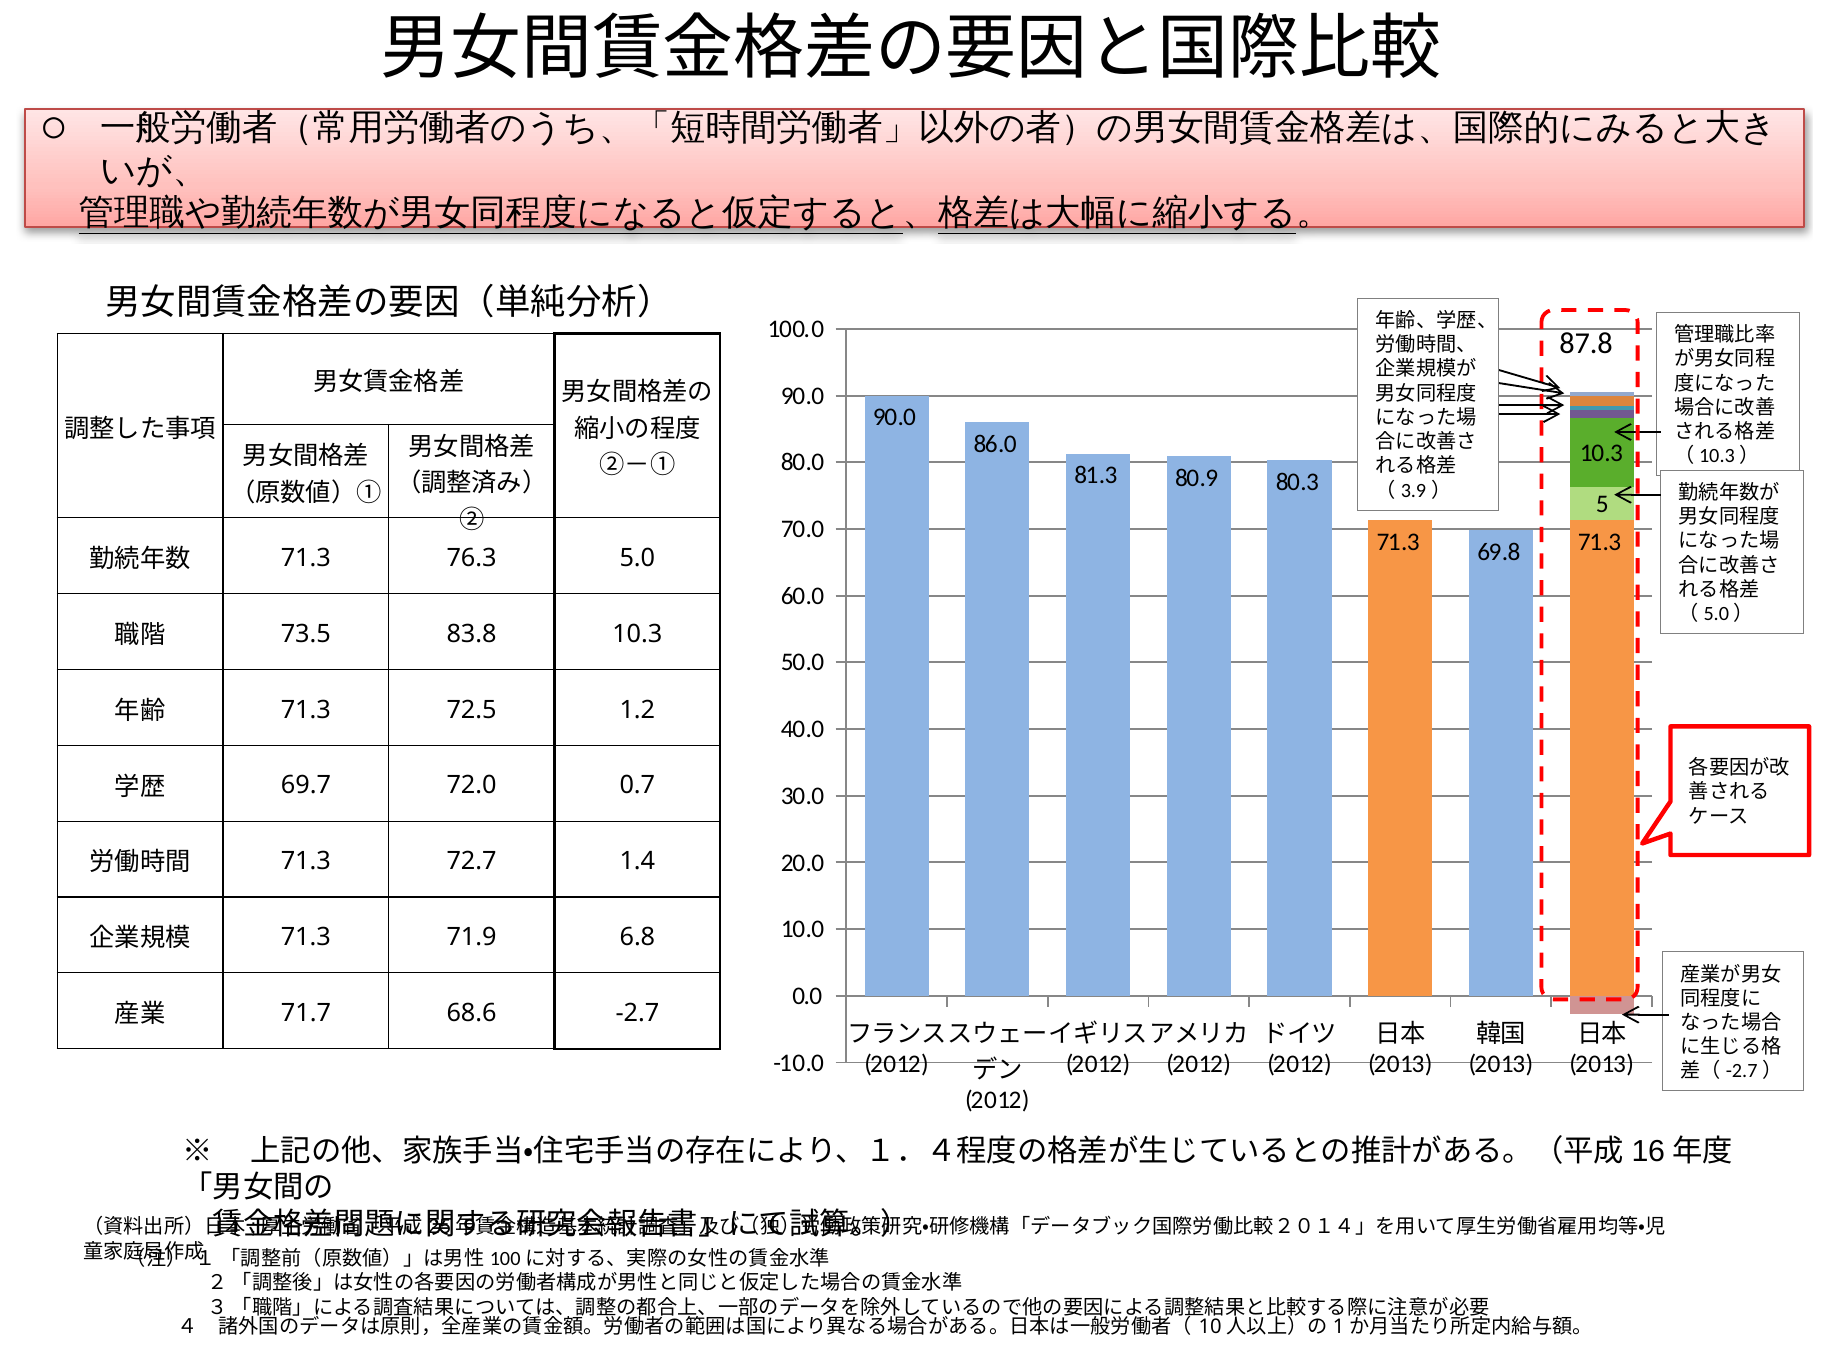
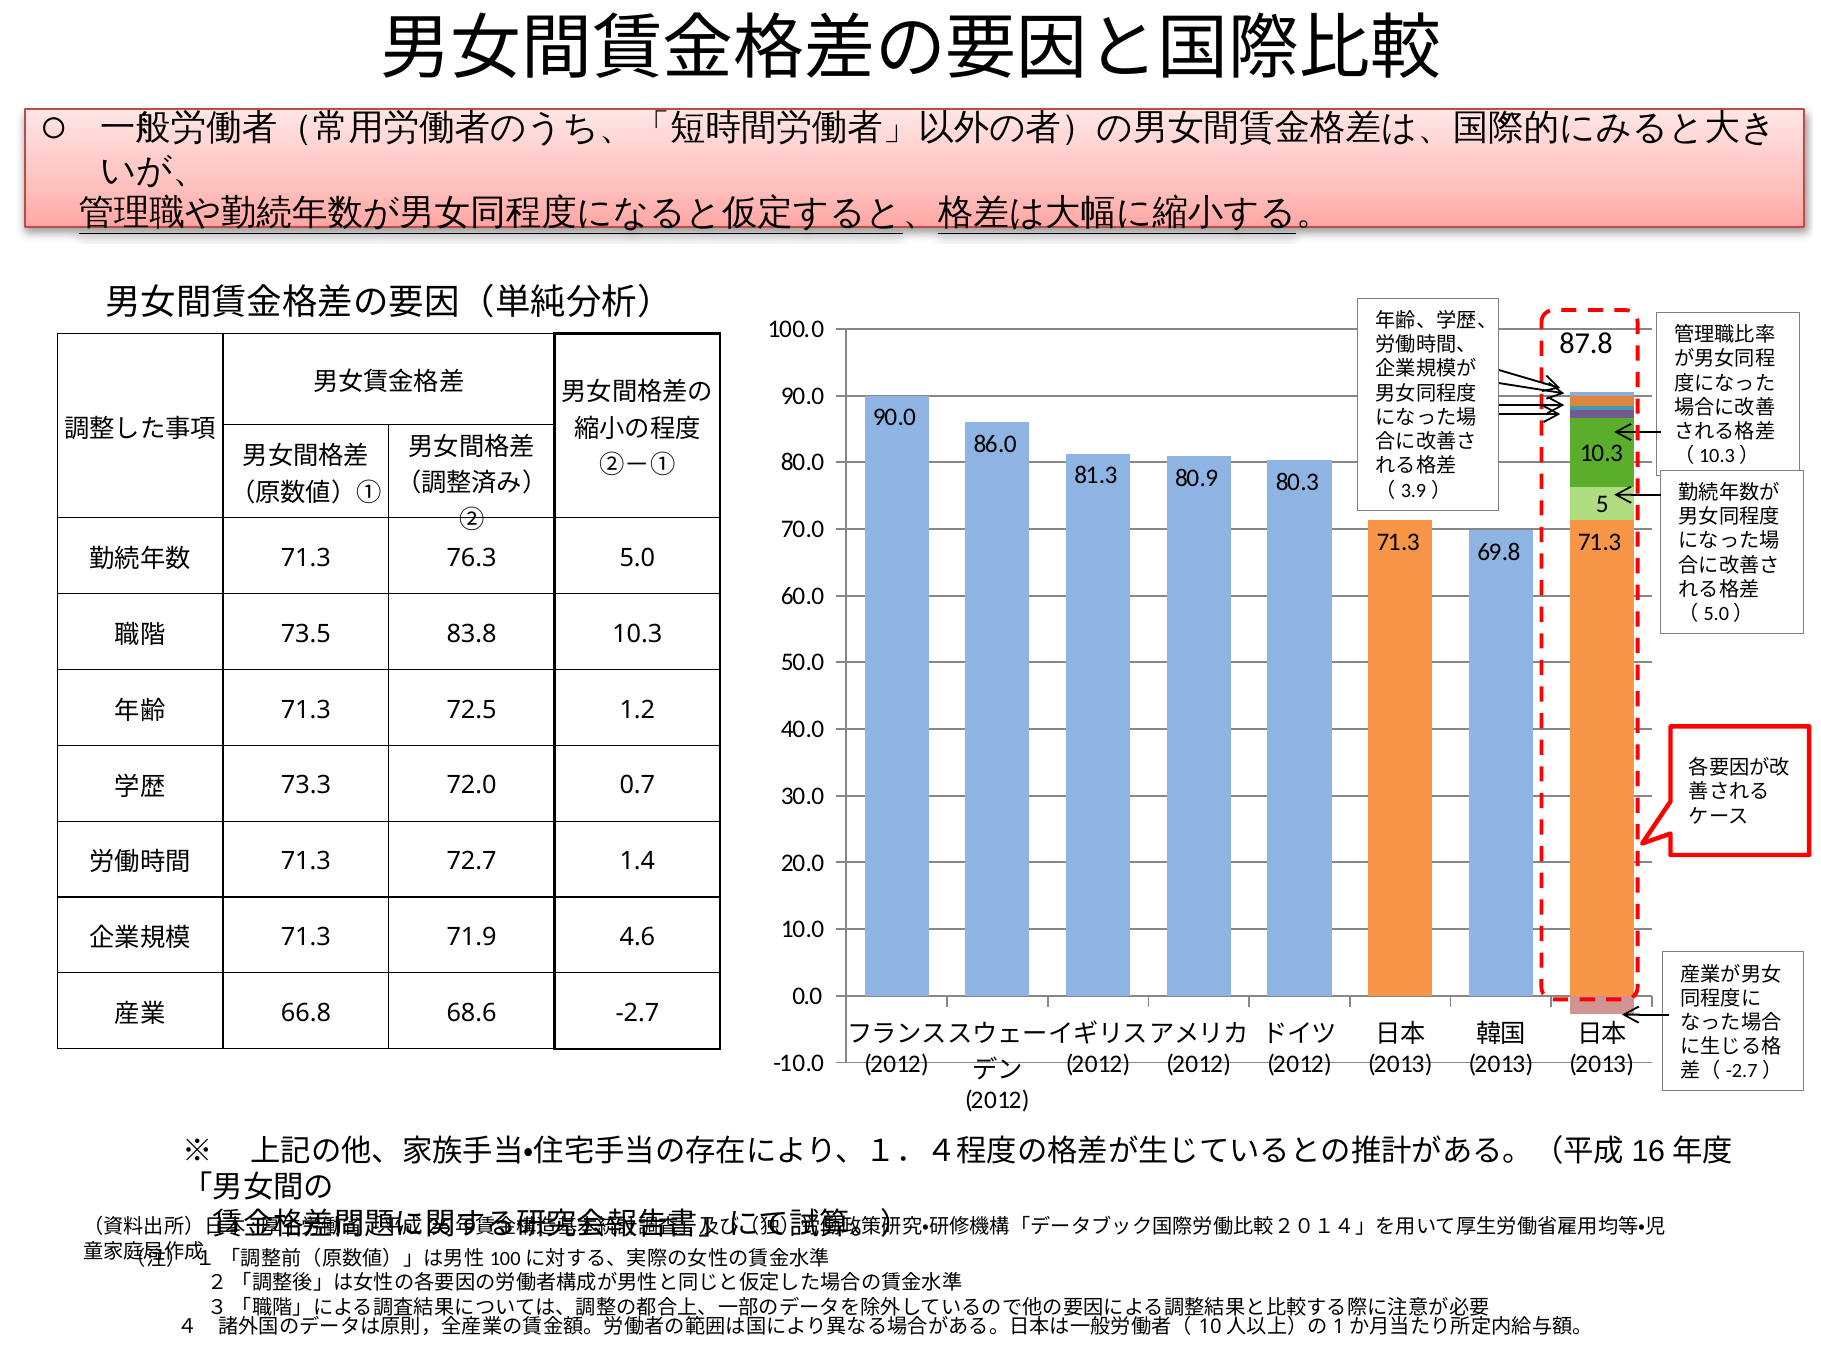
69.7: 69.7 -> 73.3
6.8: 6.8 -> 4.6
71.7: 71.7 -> 66.8
